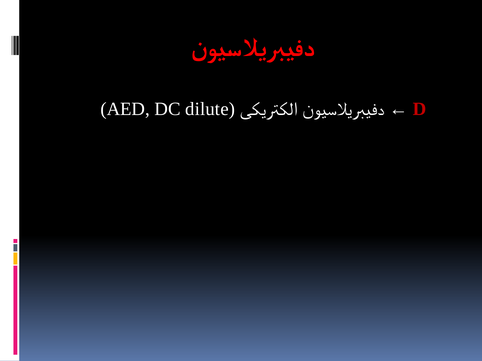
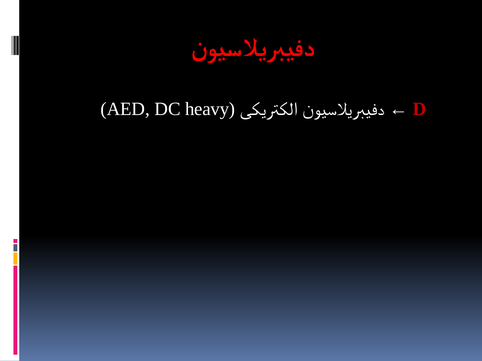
dilute: dilute -> heavy
